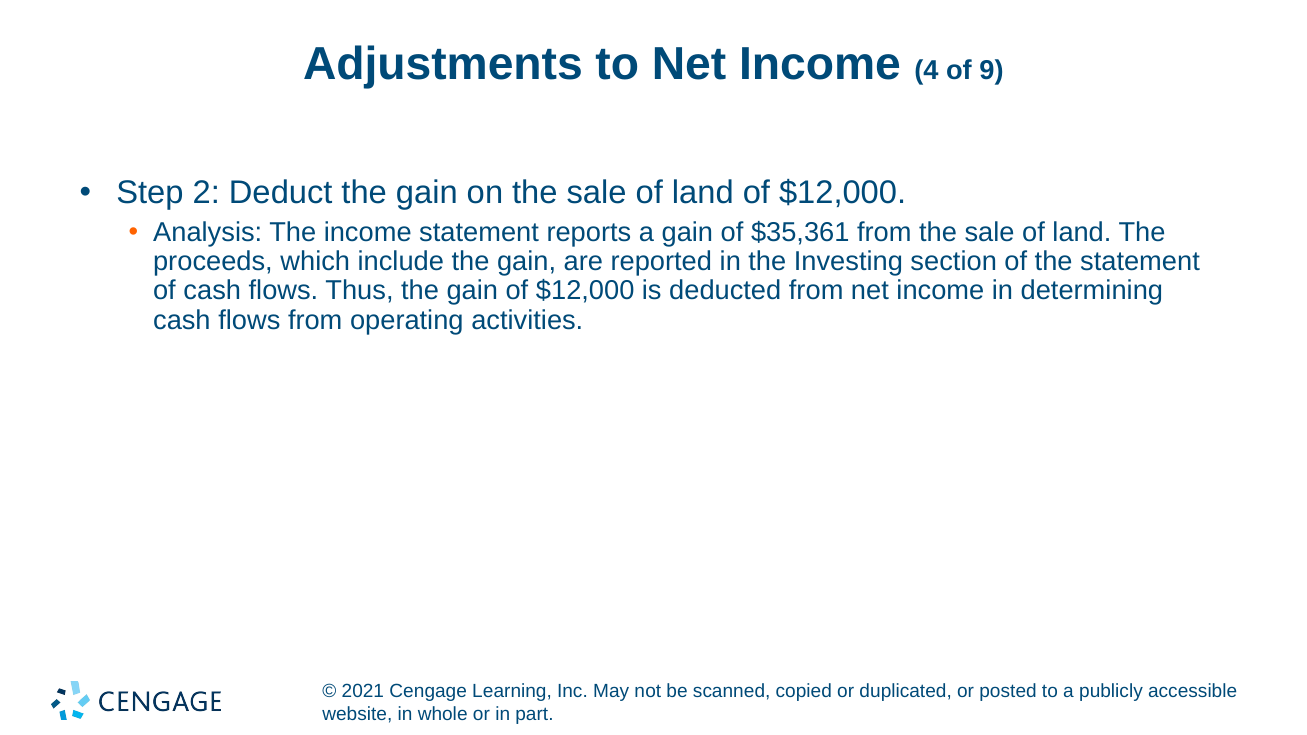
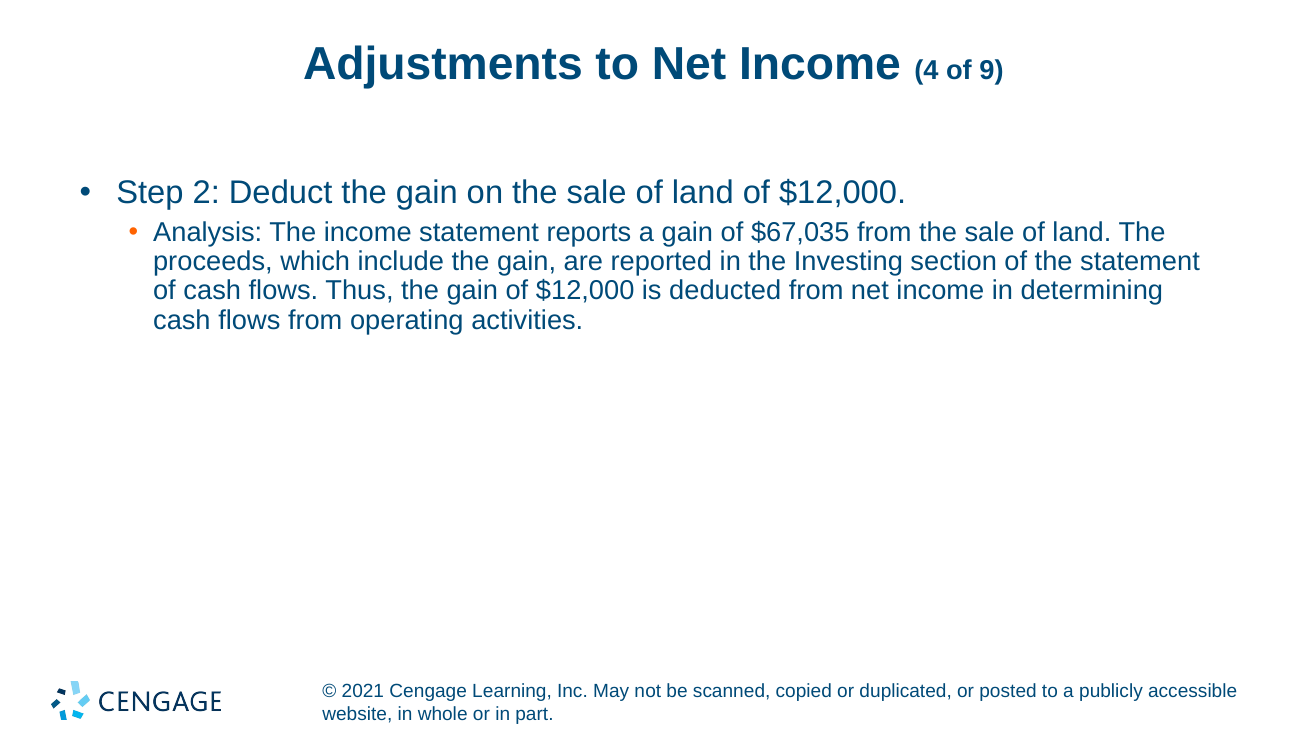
$35,361: $35,361 -> $67,035
